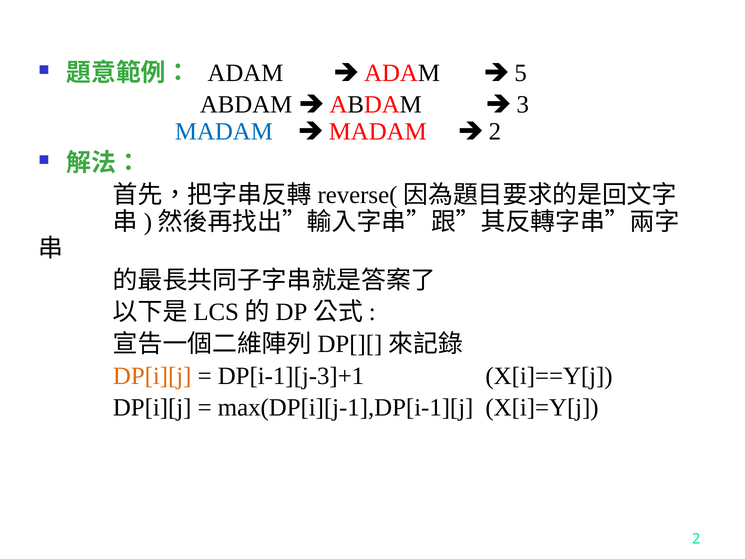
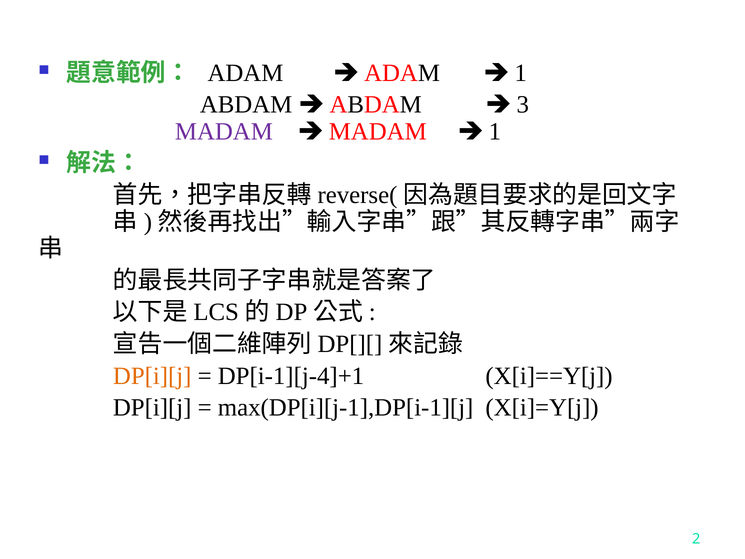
5 at (521, 73): 5 -> 1
MADAM at (224, 131) colour: blue -> purple
2 at (495, 131): 2 -> 1
DP[i-1][j-3]+1: DP[i-1][j-3]+1 -> DP[i-1][j-4]+1
